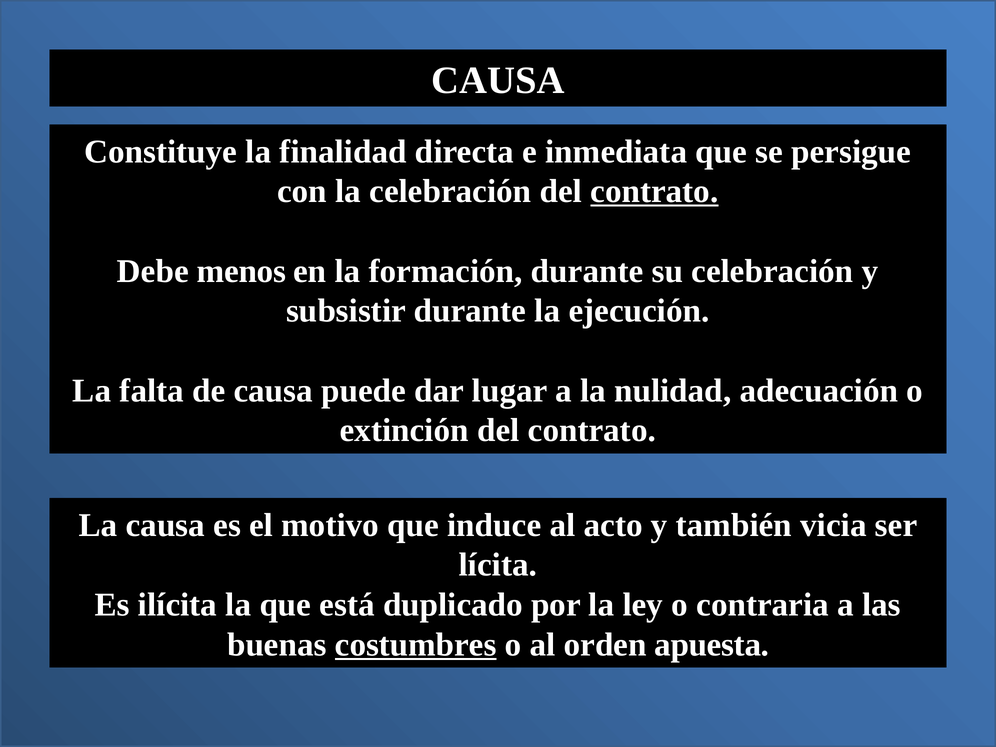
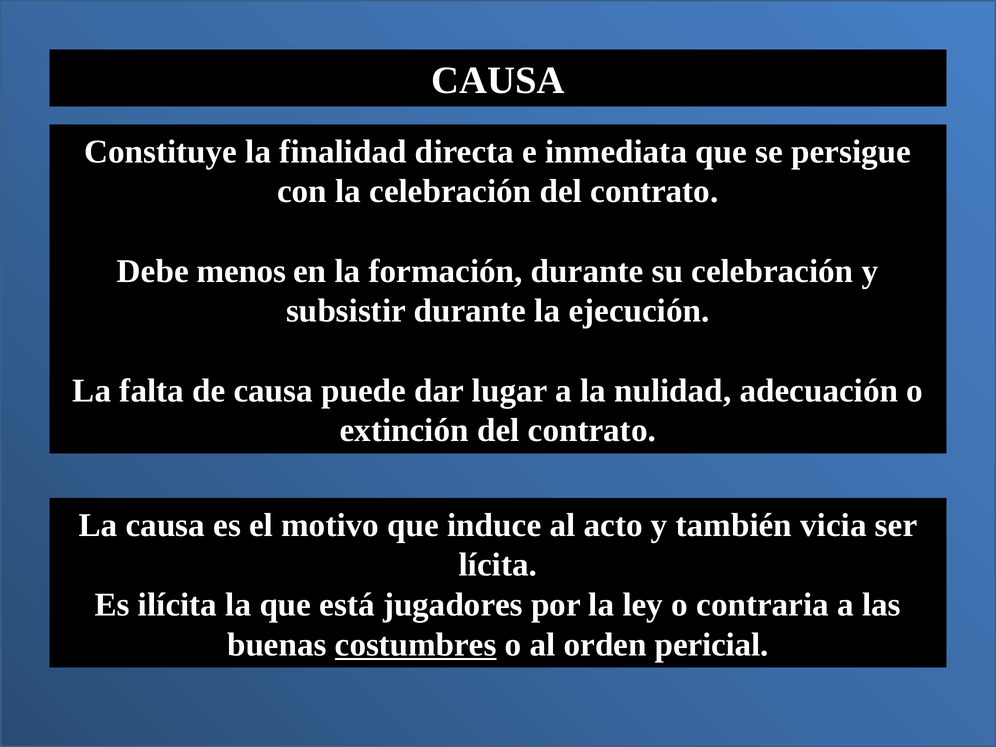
contrato at (654, 191) underline: present -> none
duplicado: duplicado -> jugadores
apuesta: apuesta -> pericial
